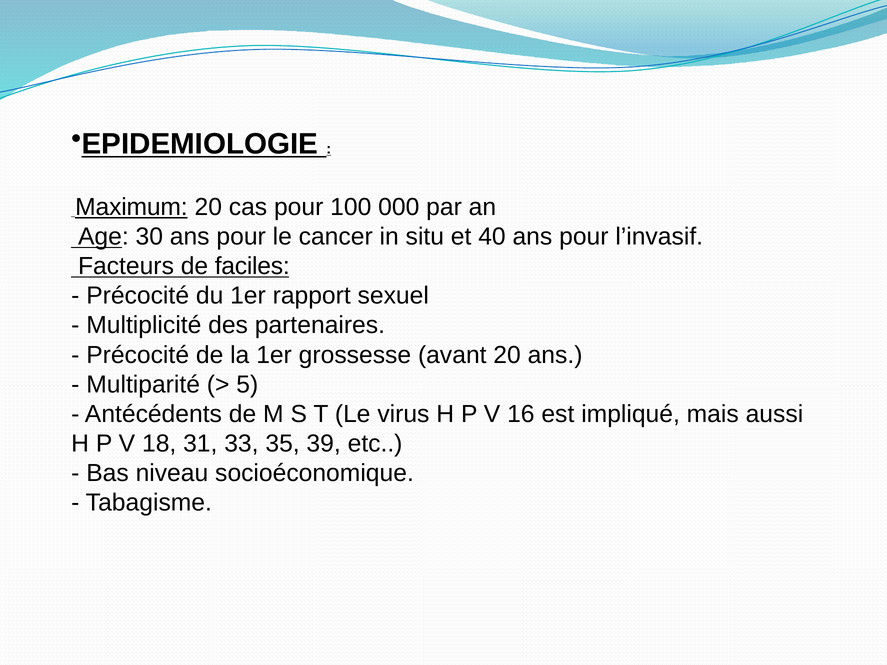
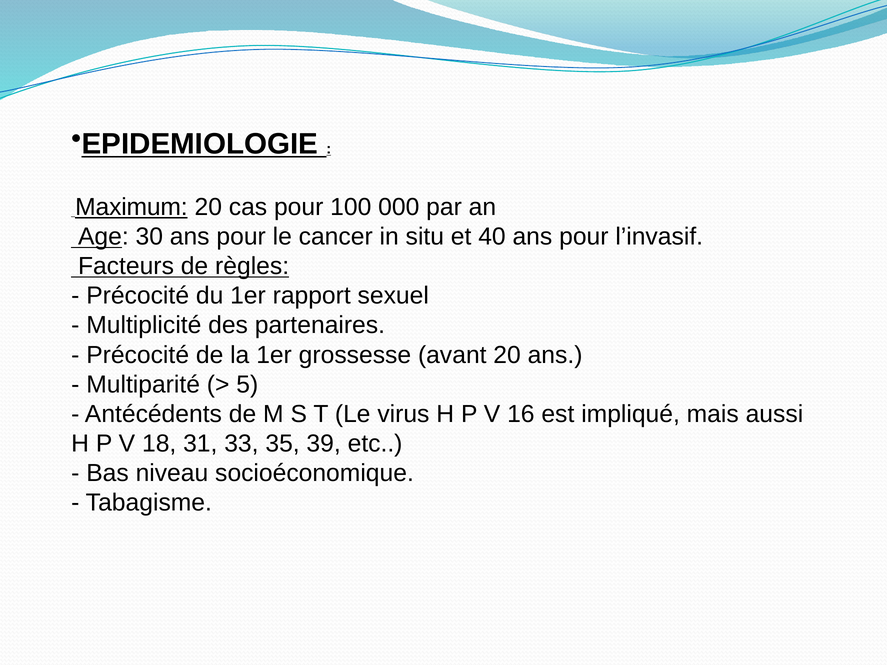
faciles: faciles -> règles
